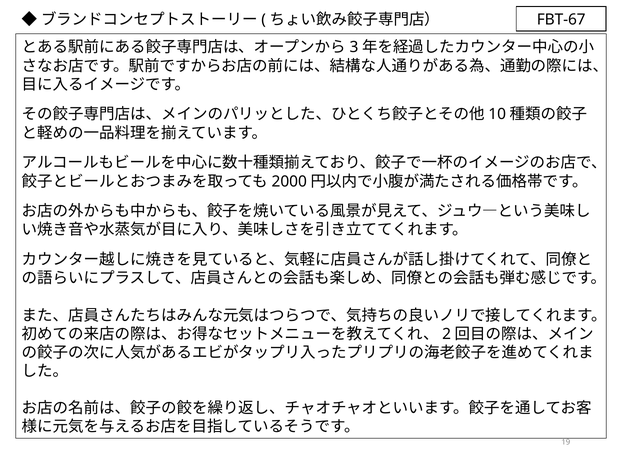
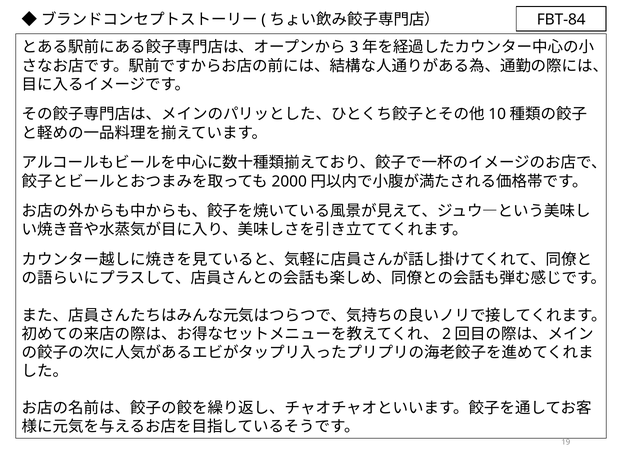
FBT-67: FBT-67 -> FBT-84
